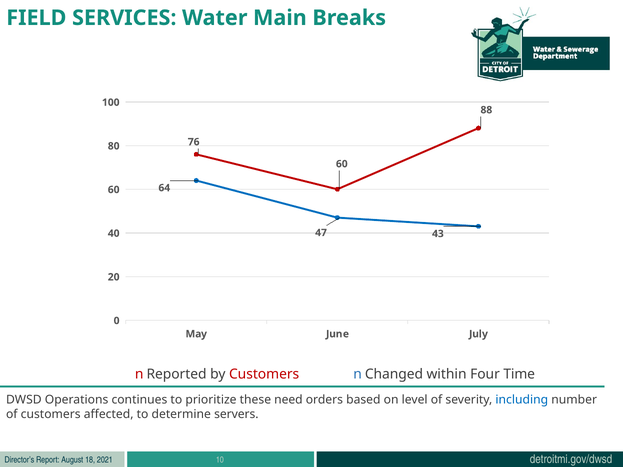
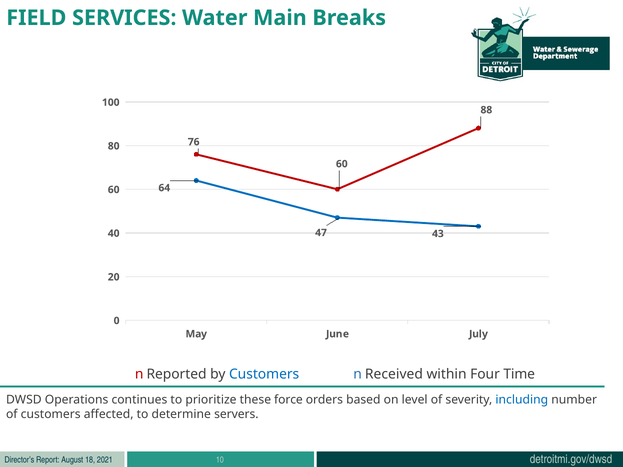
Customers at (264, 375) colour: red -> blue
Changed: Changed -> Received
need: need -> force
